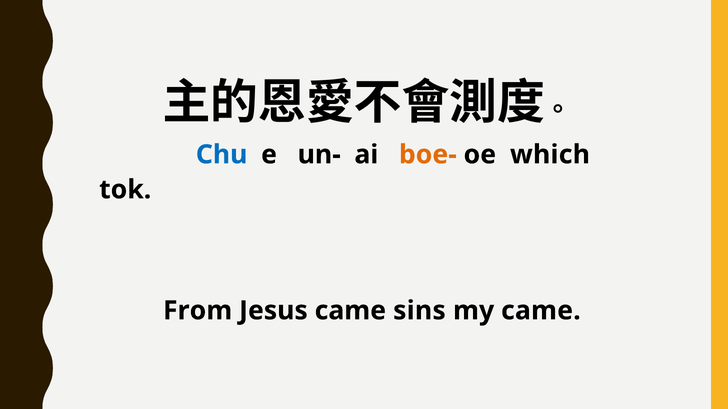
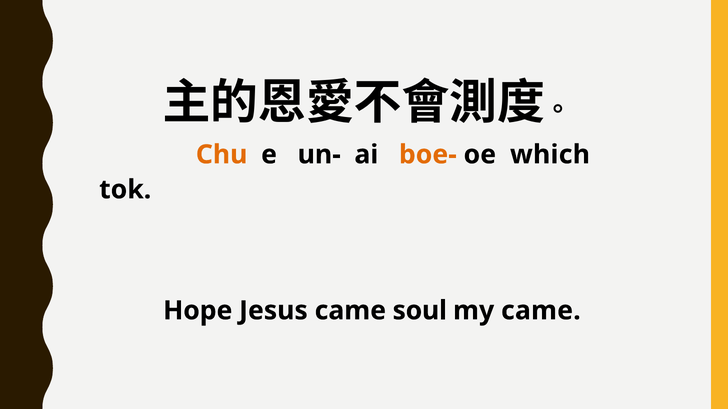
Chu colour: blue -> orange
From: From -> Hope
sins: sins -> soul
